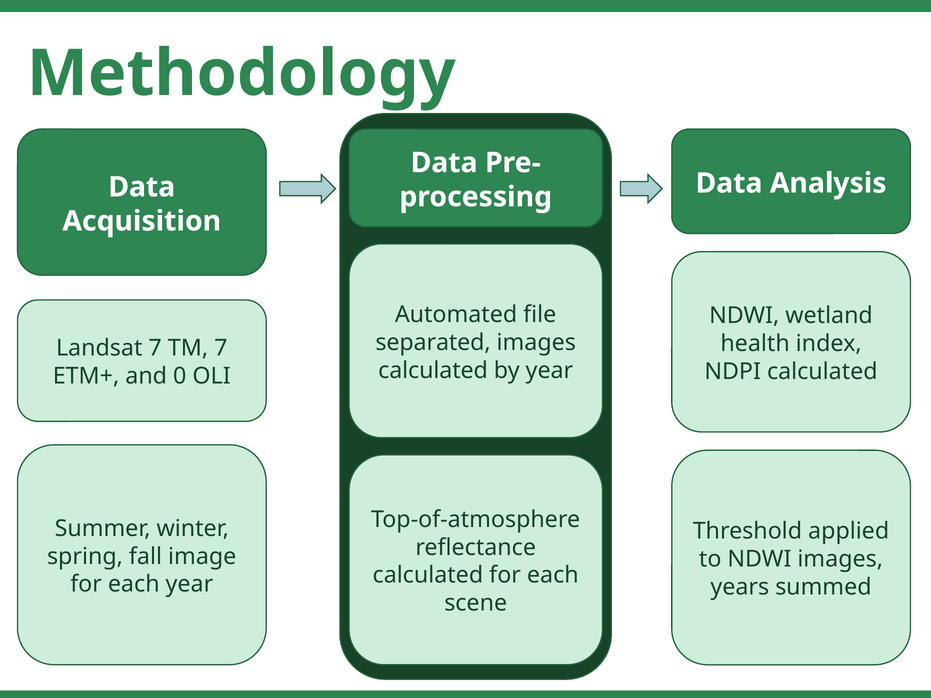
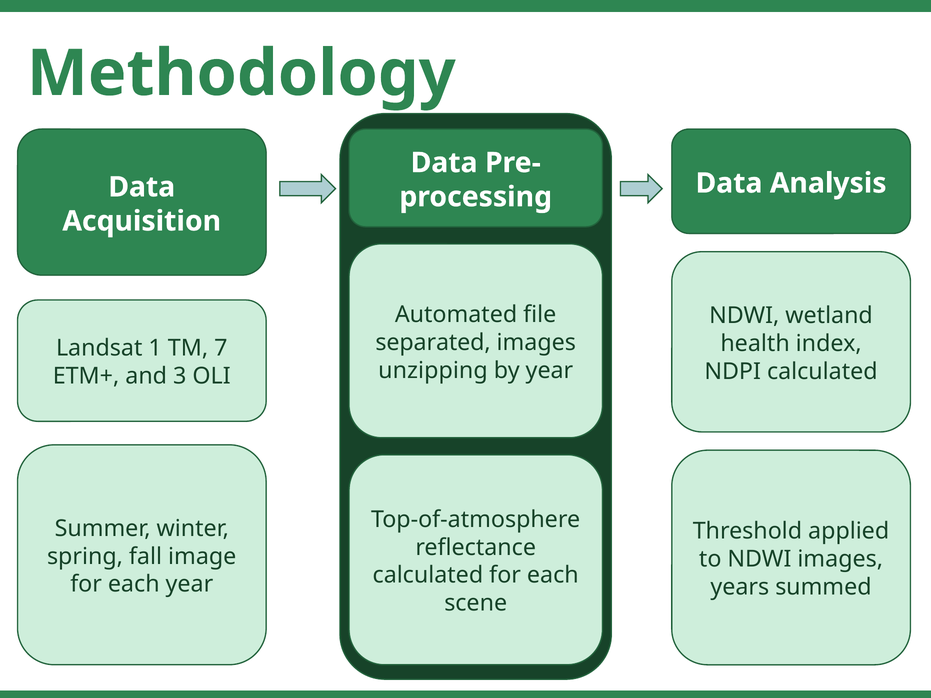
Landsat 7: 7 -> 1
calculated at (433, 370): calculated -> unzipping
0: 0 -> 3
